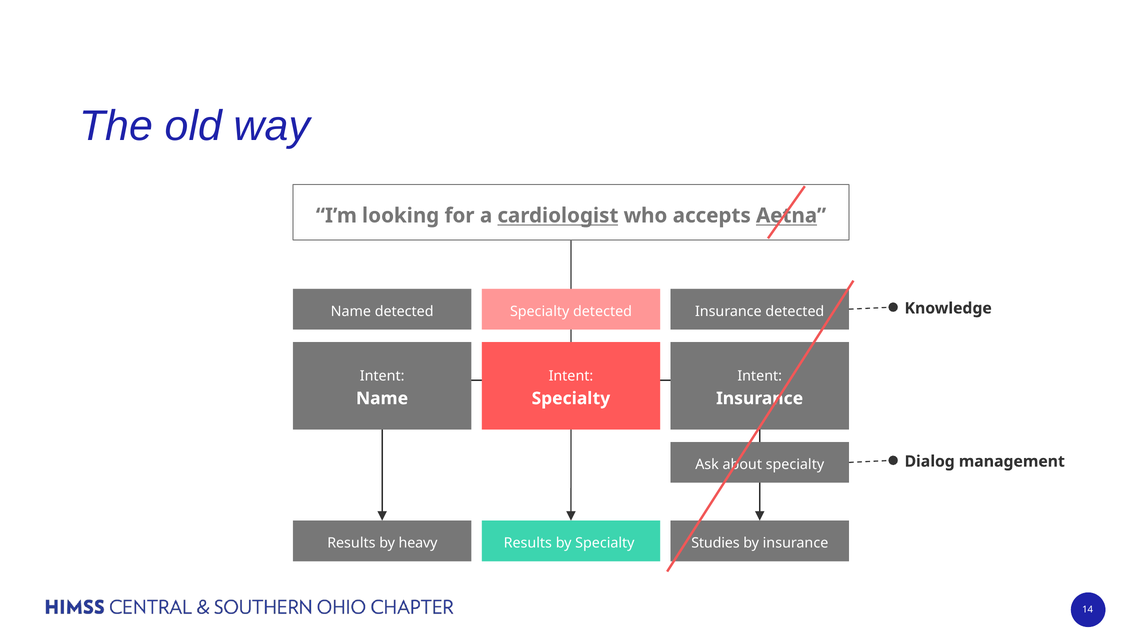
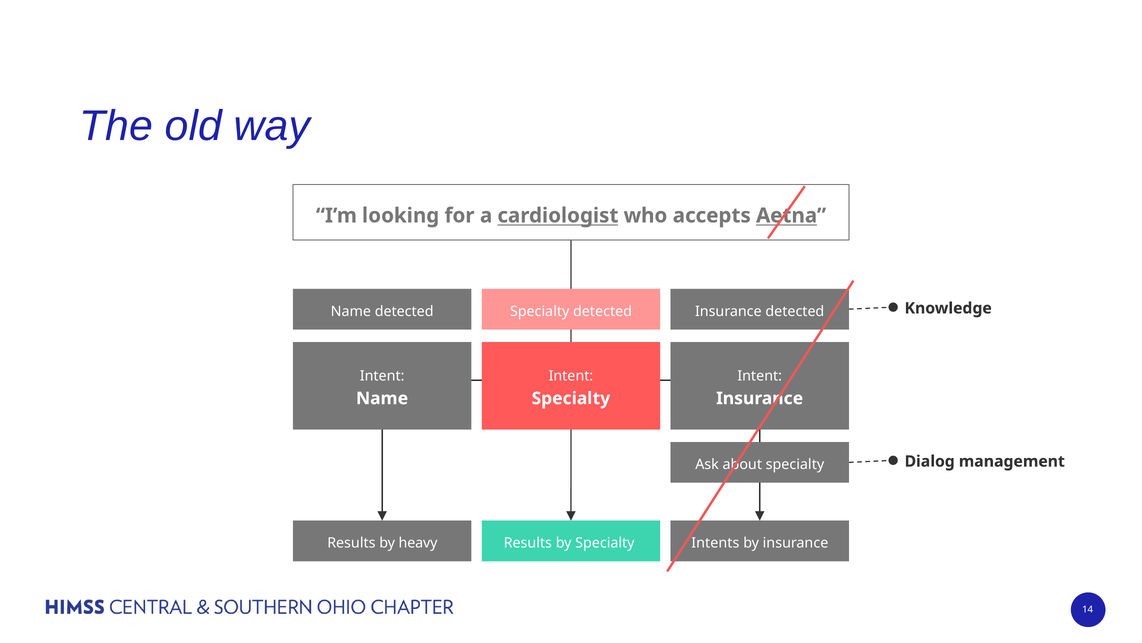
Studies: Studies -> Intents
